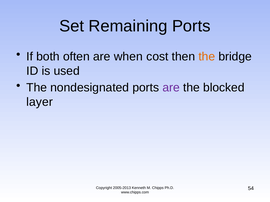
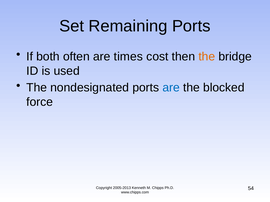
when: when -> times
are at (171, 88) colour: purple -> blue
layer: layer -> force
